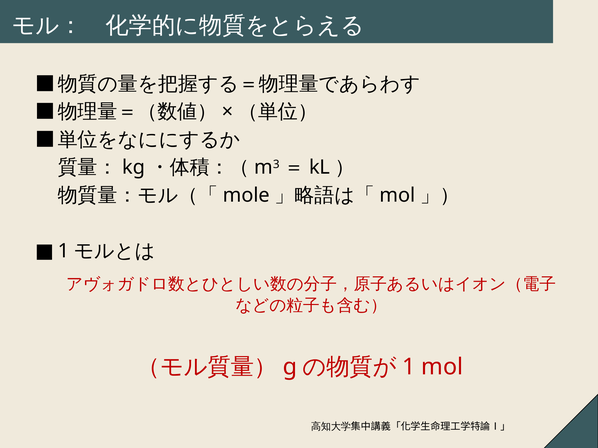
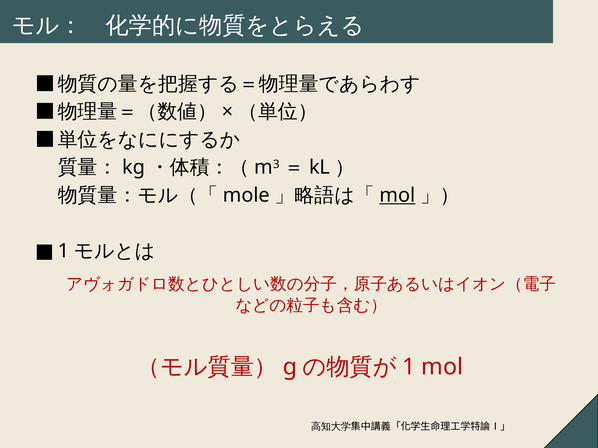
mol at (397, 195) underline: none -> present
